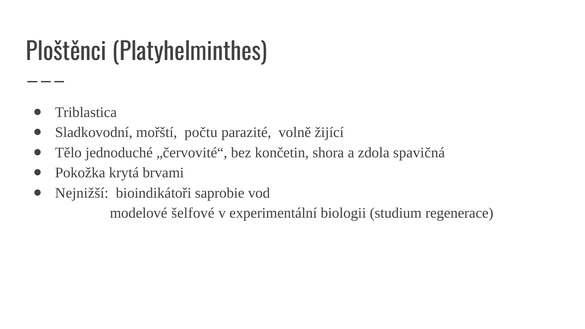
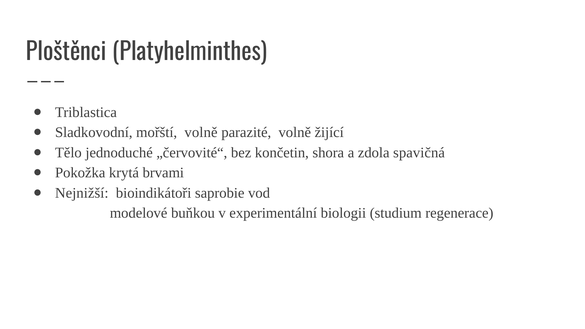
mořští počtu: počtu -> volně
šelfové: šelfové -> buňkou
